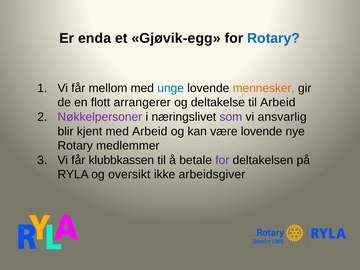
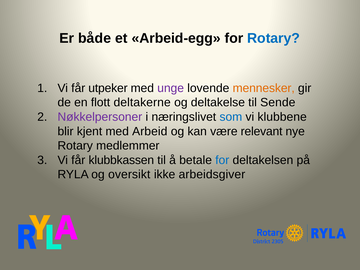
enda: enda -> både
Gjøvik-egg: Gjøvik-egg -> Arbeid-egg
mellom: mellom -> utpeker
unge colour: blue -> purple
arrangerer: arrangerer -> deltakerne
til Arbeid: Arbeid -> Sende
som colour: purple -> blue
ansvarlig: ansvarlig -> klubbene
være lovende: lovende -> relevant
for at (222, 160) colour: purple -> blue
